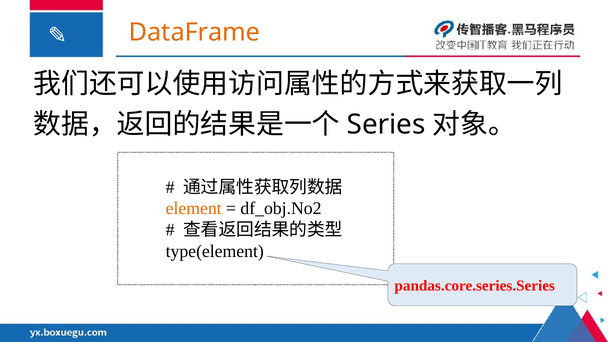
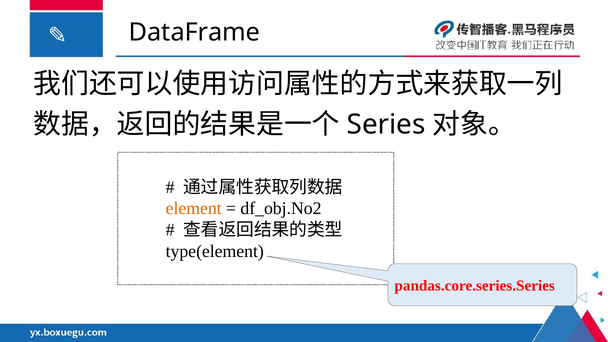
DataFrame colour: orange -> black
